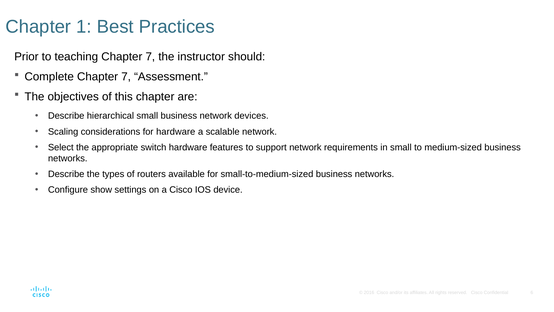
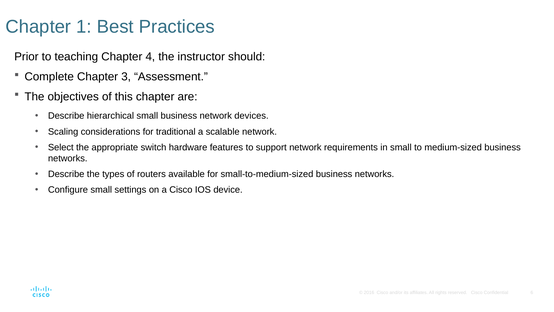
teaching Chapter 7: 7 -> 4
Complete Chapter 7: 7 -> 3
for hardware: hardware -> traditional
Configure show: show -> small
